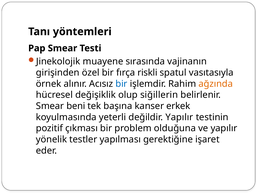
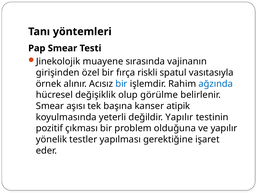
ağzında colour: orange -> blue
siğillerin: siğillerin -> görülme
beni: beni -> aşısı
erkek: erkek -> atipik
